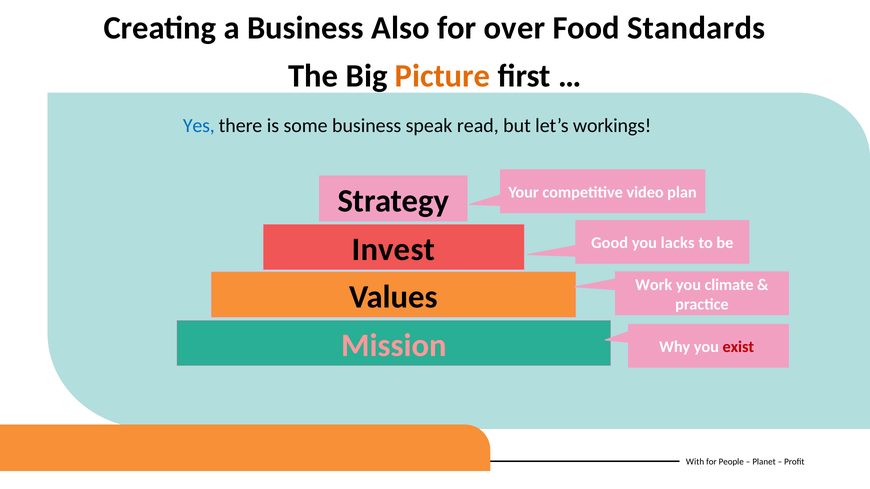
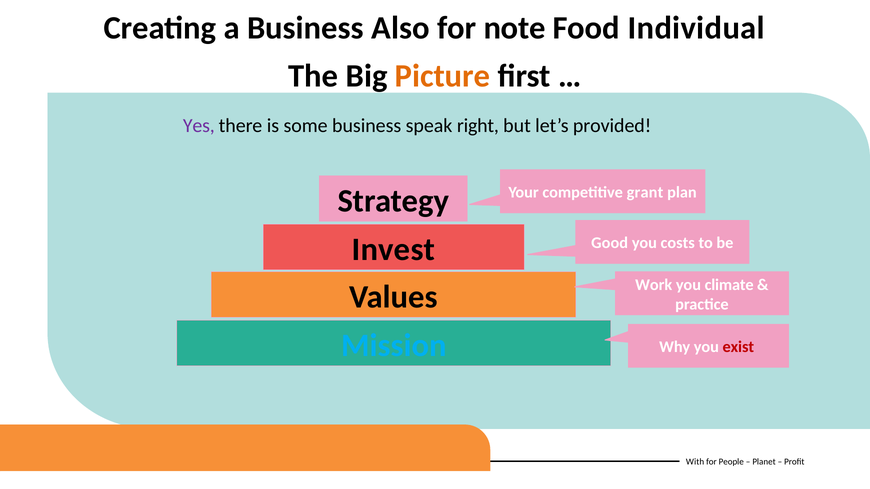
over: over -> note
Standards: Standards -> Individual
Yes colour: blue -> purple
read: read -> right
workings: workings -> provided
video: video -> grant
lacks: lacks -> costs
Mission colour: pink -> light blue
